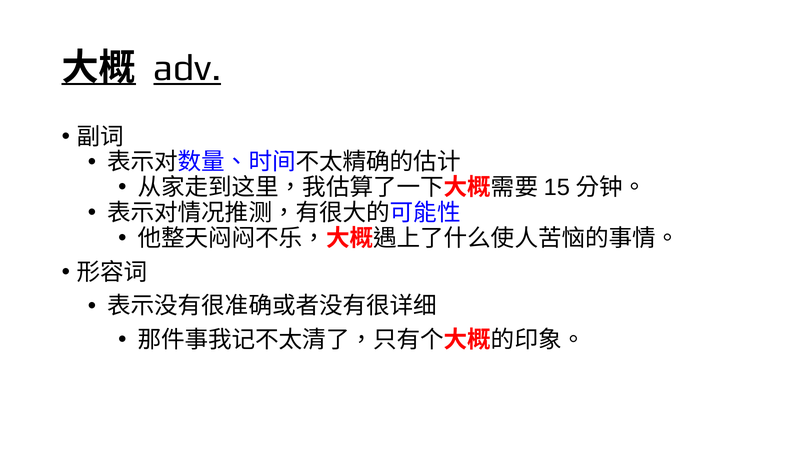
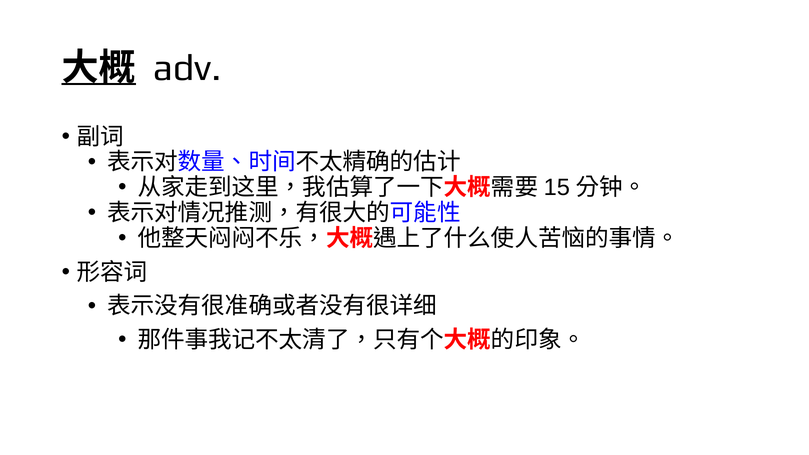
adv underline: present -> none
